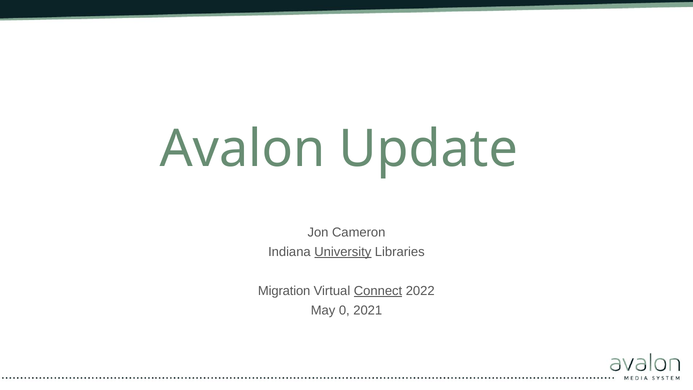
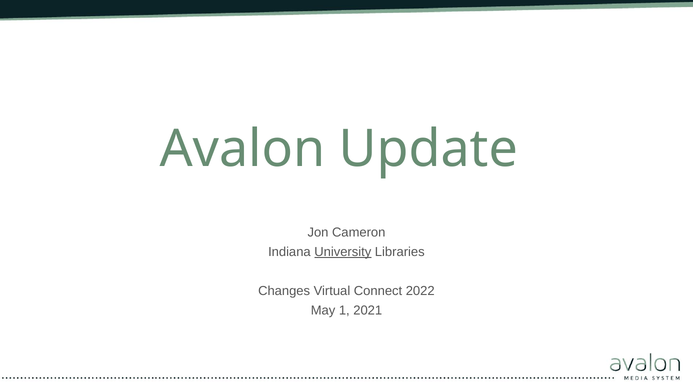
Migration: Migration -> Changes
Connect underline: present -> none
0: 0 -> 1
